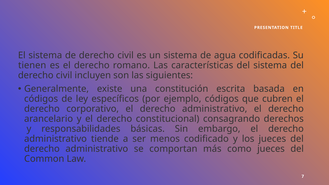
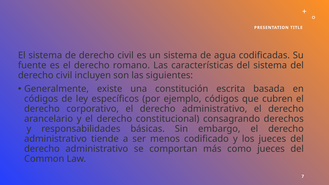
tienen: tienen -> fuente
